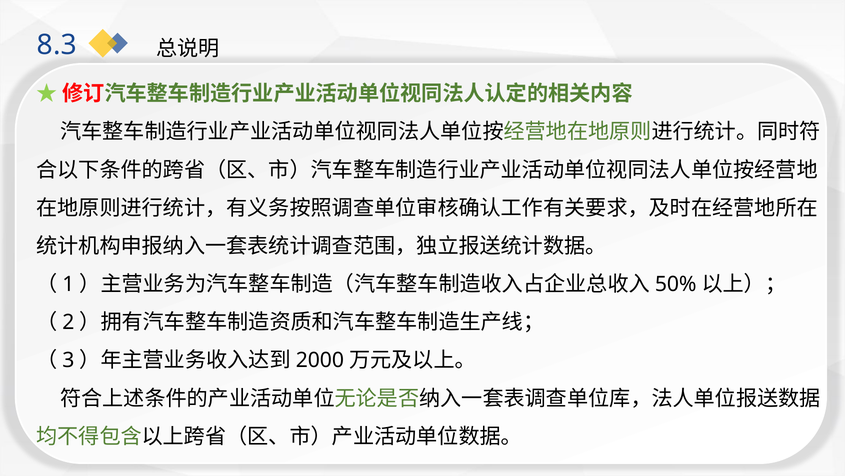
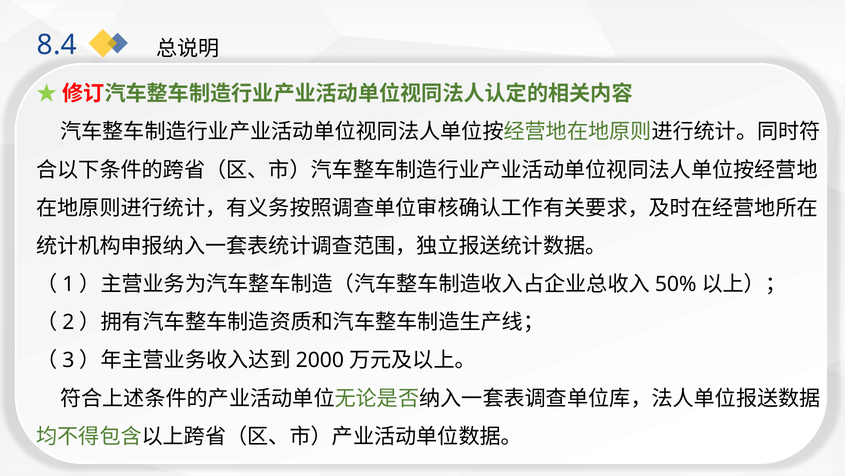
8.3: 8.3 -> 8.4
